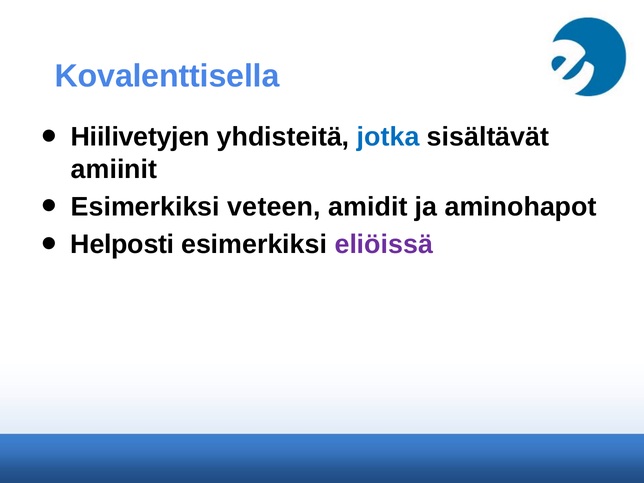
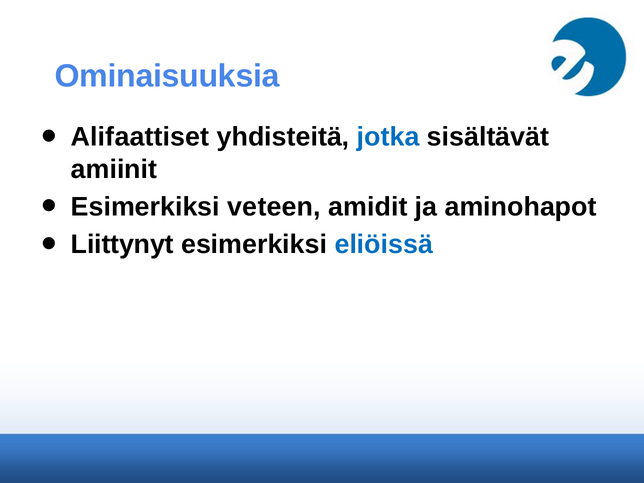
Kovalenttisella: Kovalenttisella -> Ominaisuuksia
Hiilivetyjen: Hiilivetyjen -> Alifaattiset
Helposti: Helposti -> Liittynyt
eliöissä colour: purple -> blue
